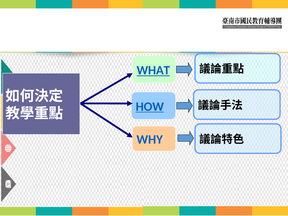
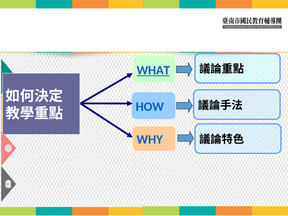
HOW underline: present -> none
